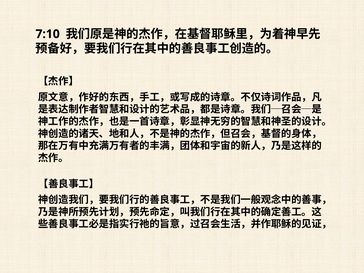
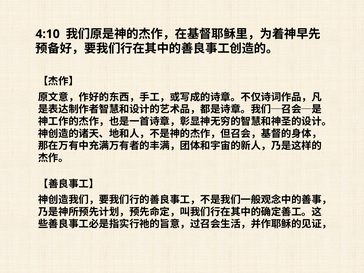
7:10: 7:10 -> 4:10
